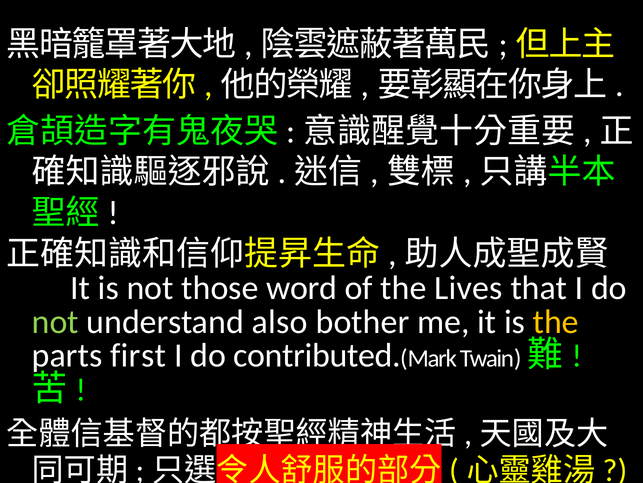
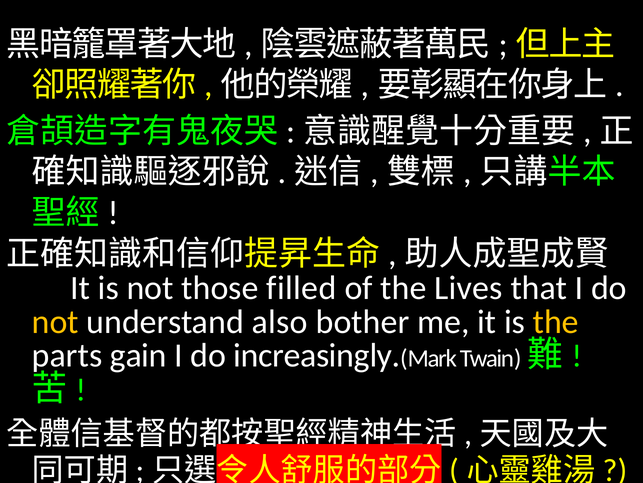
word: word -> filled
not at (55, 322) colour: light green -> yellow
first: first -> gain
contributed: contributed -> increasingly
